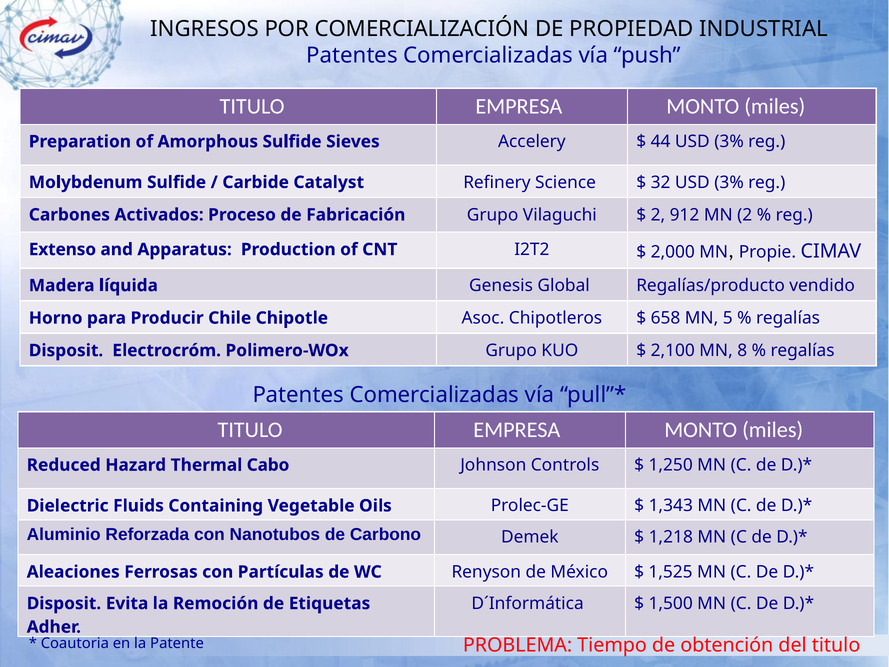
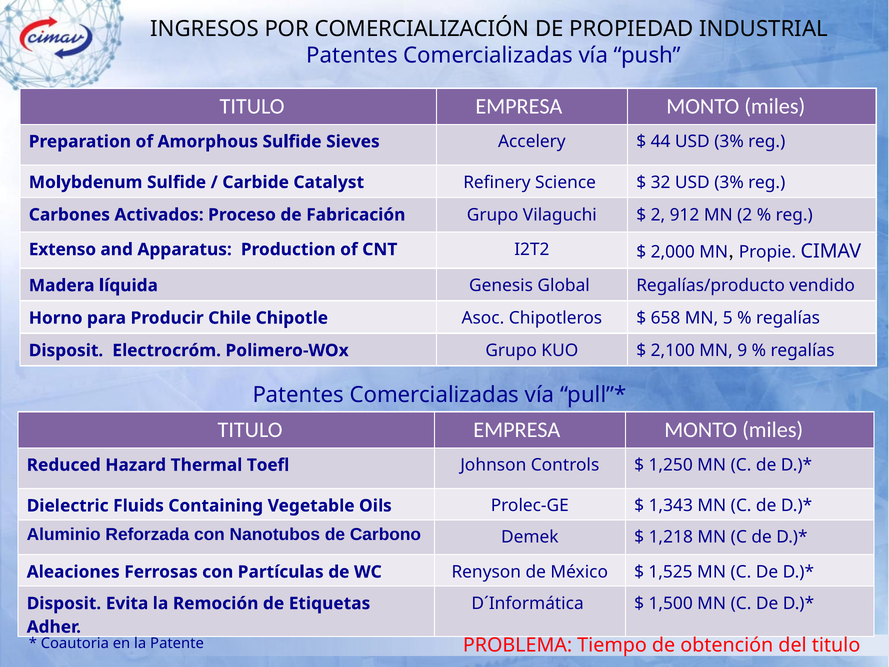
8: 8 -> 9
Cabo: Cabo -> Toefl
